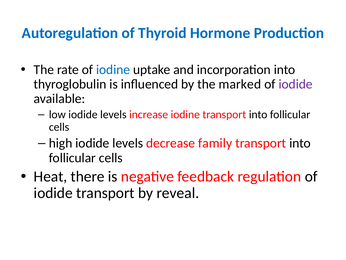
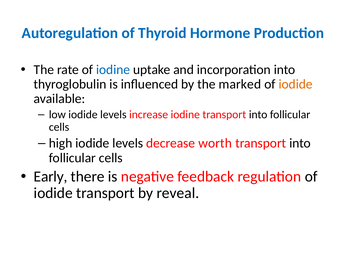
iodide at (296, 84) colour: purple -> orange
family: family -> worth
Heat: Heat -> Early
